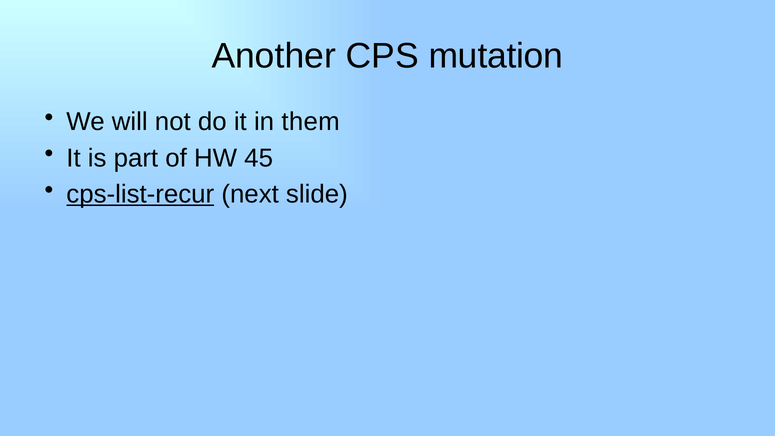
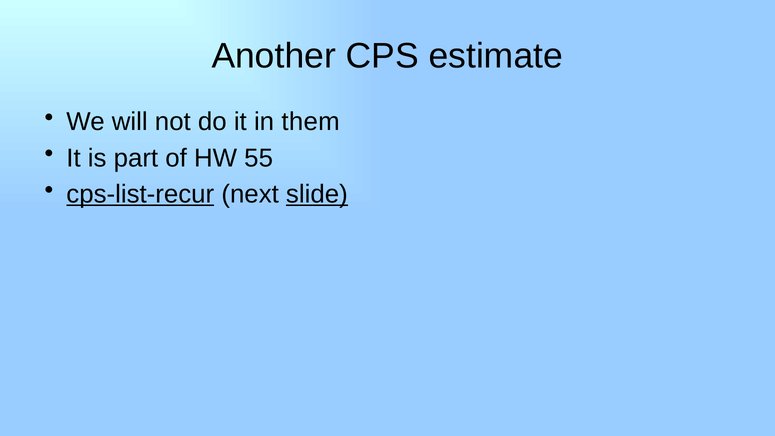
mutation: mutation -> estimate
45: 45 -> 55
slide underline: none -> present
